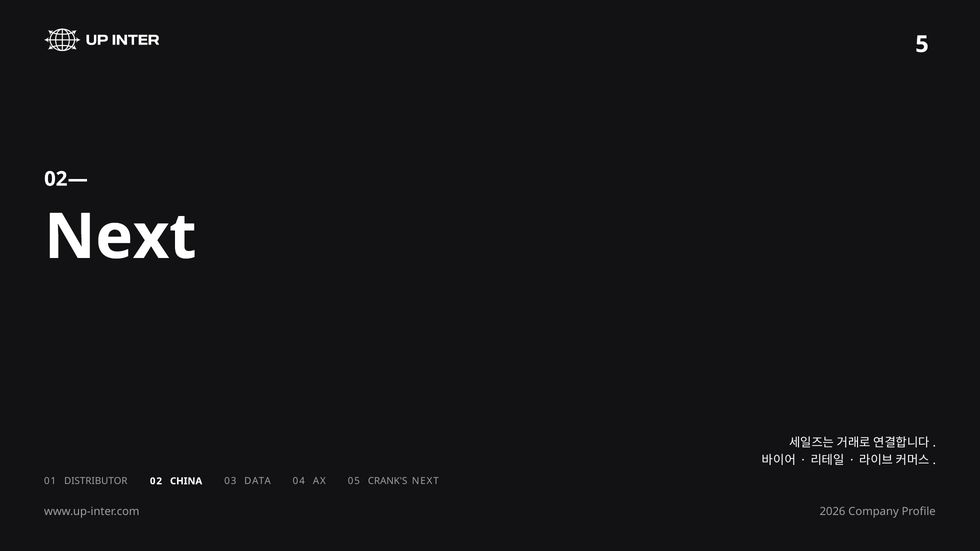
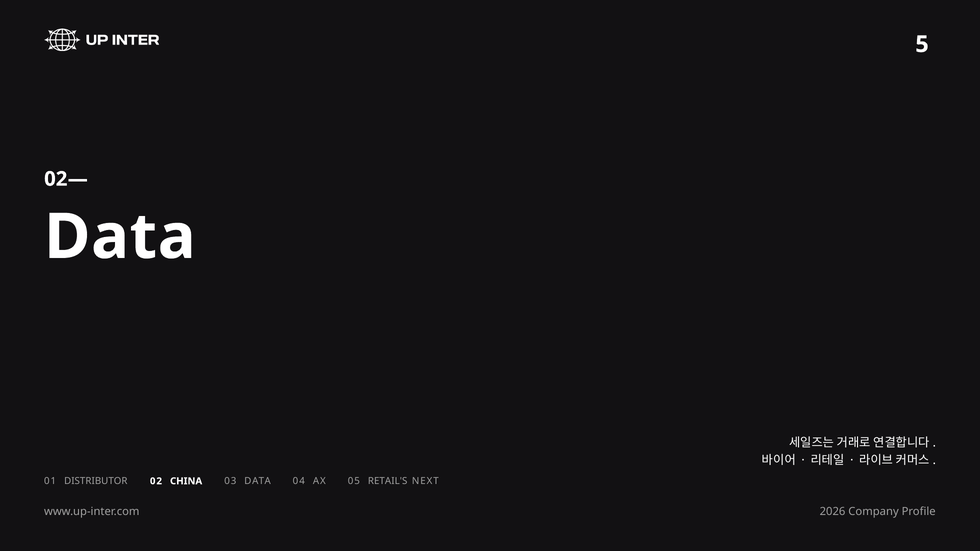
Next at (120, 237): Next -> Data
CRANK'S: CRANK'S -> RETAIL'S
